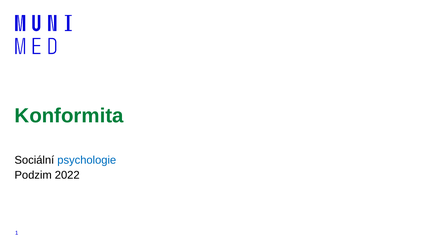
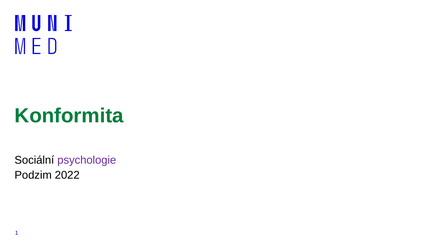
psychologie colour: blue -> purple
